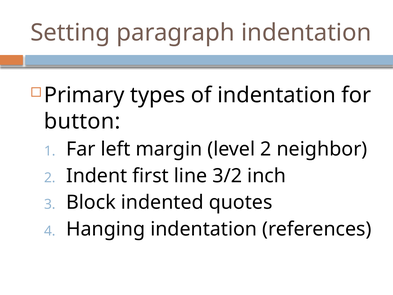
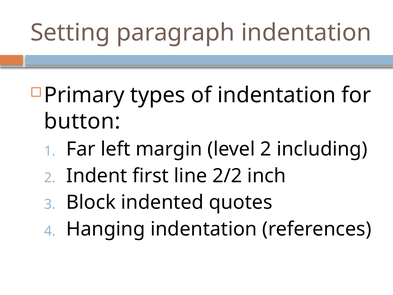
neighbor: neighbor -> including
3/2: 3/2 -> 2/2
